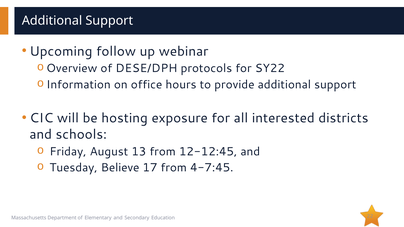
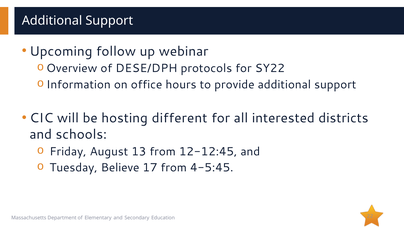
exposure: exposure -> different
4-7:45: 4-7:45 -> 4-5:45
